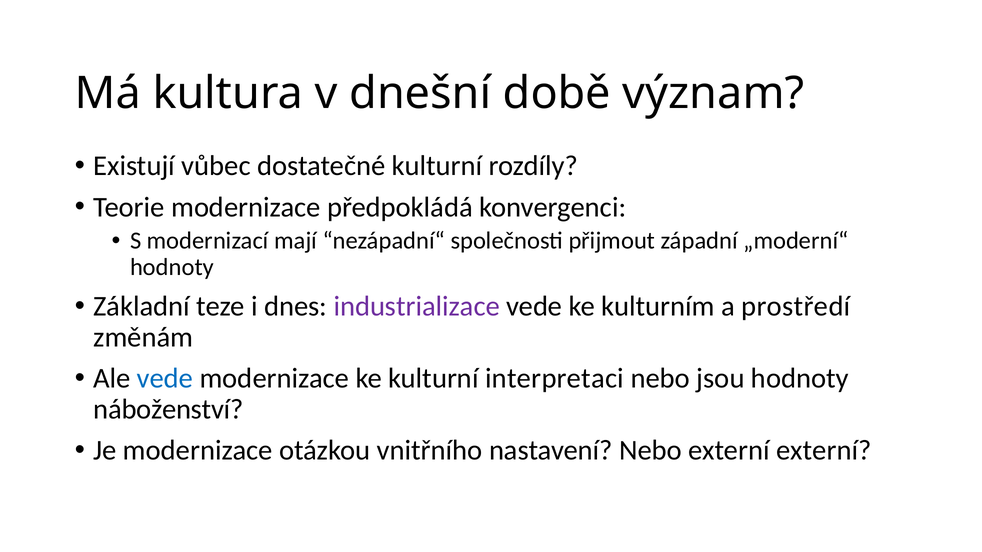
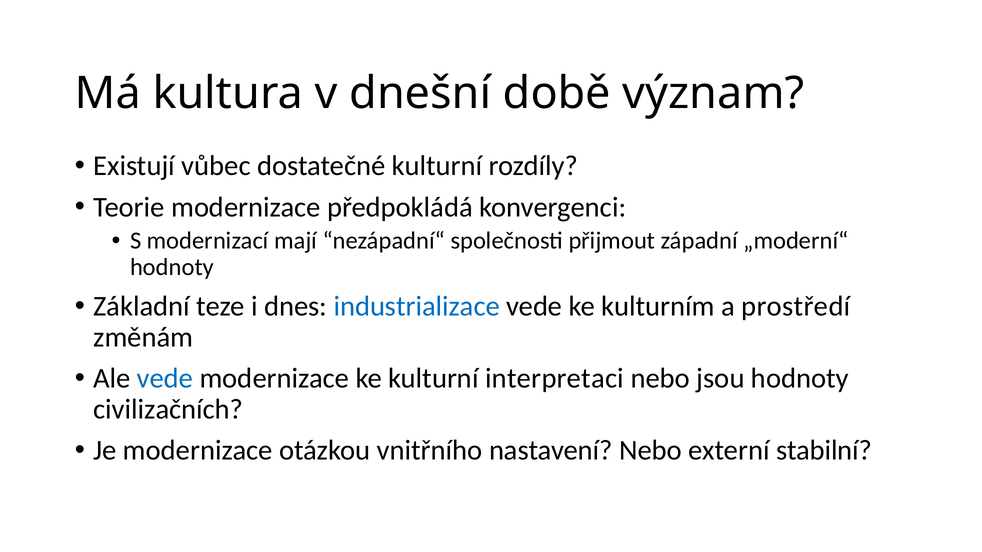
industrializace colour: purple -> blue
náboženství: náboženství -> civilizačních
externí externí: externí -> stabilní
